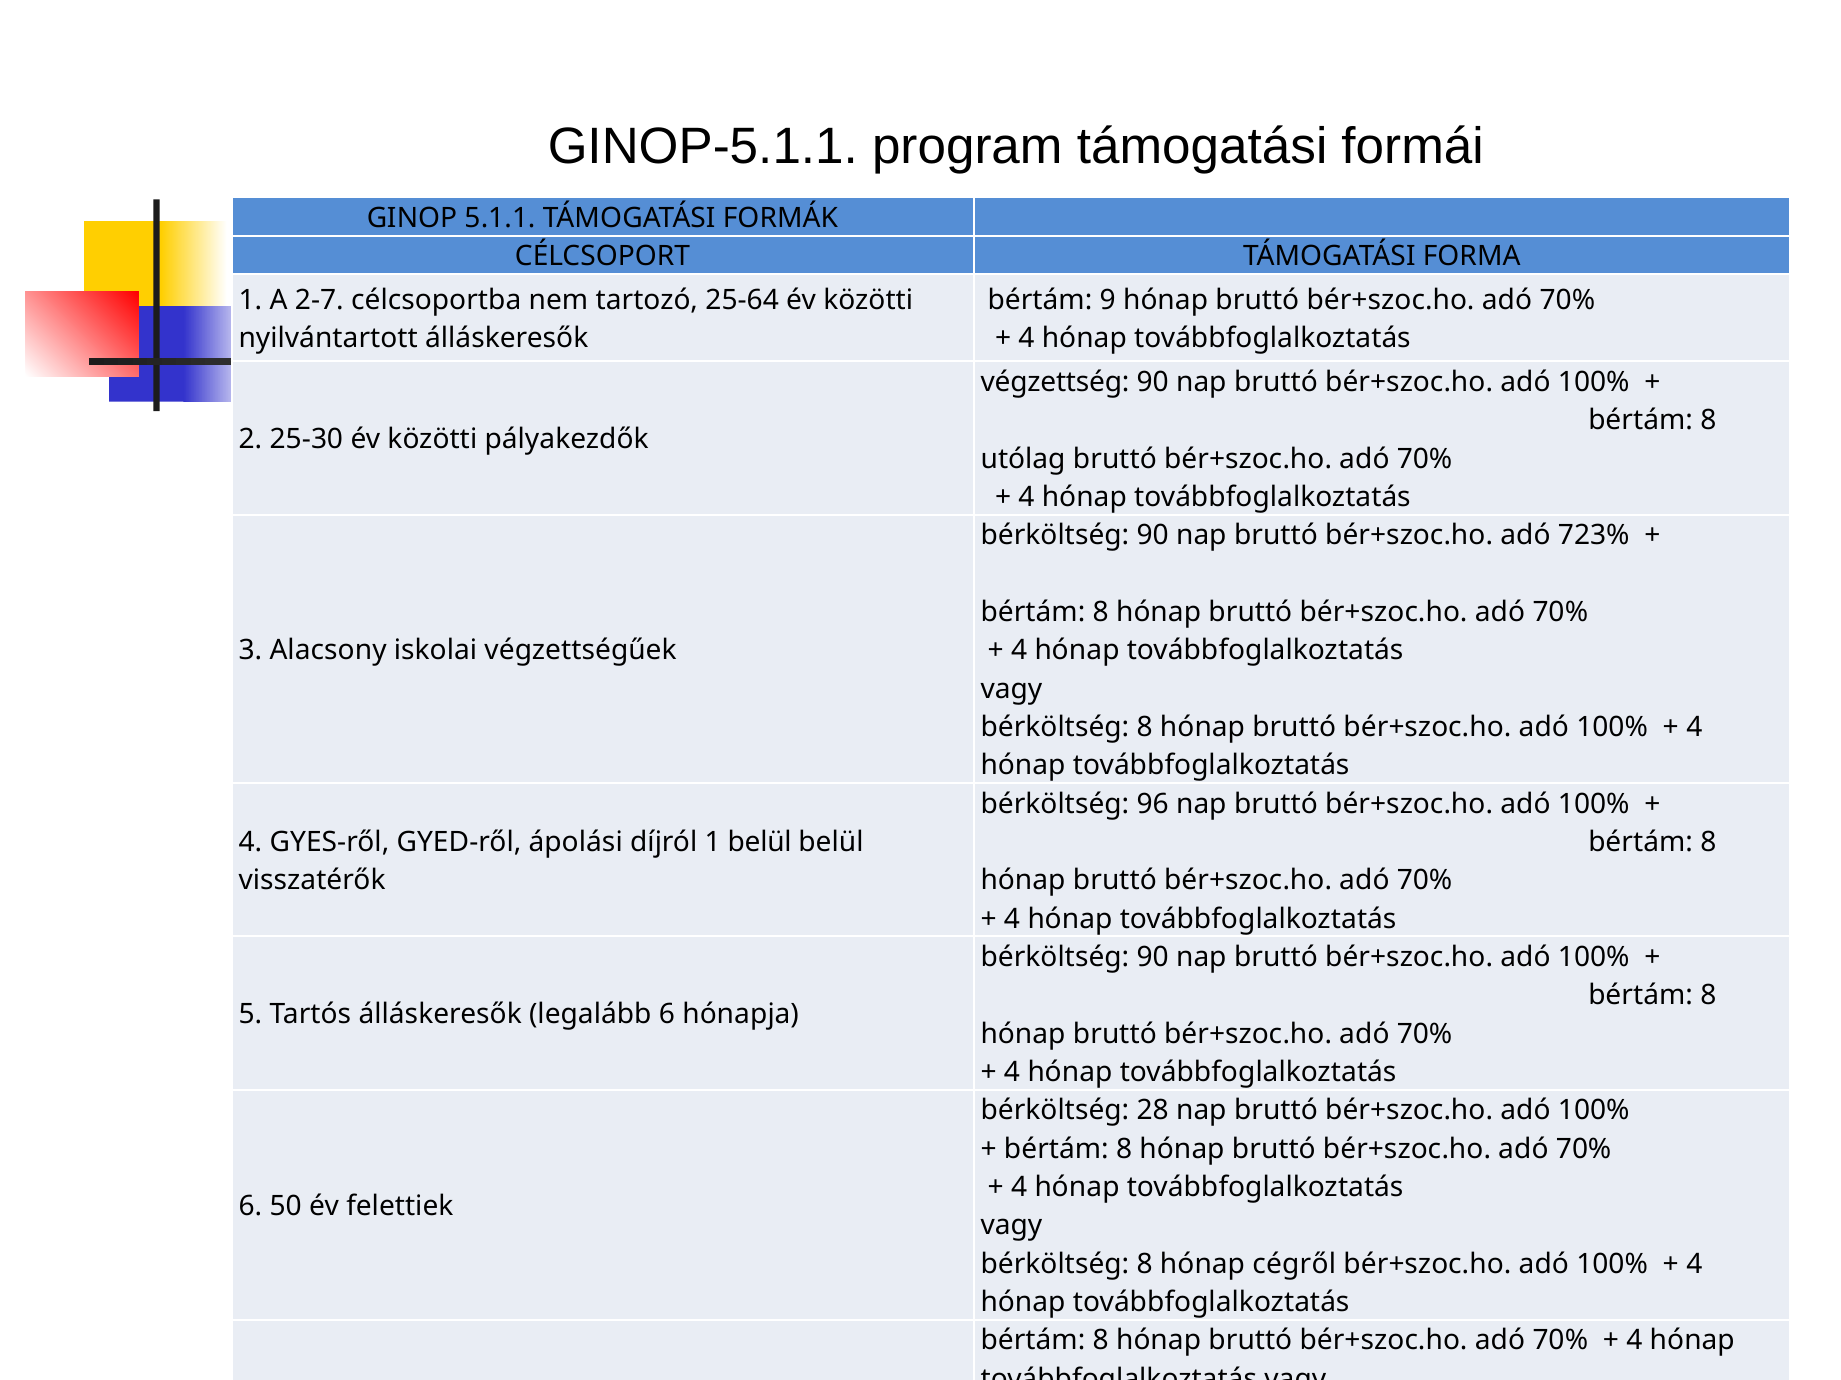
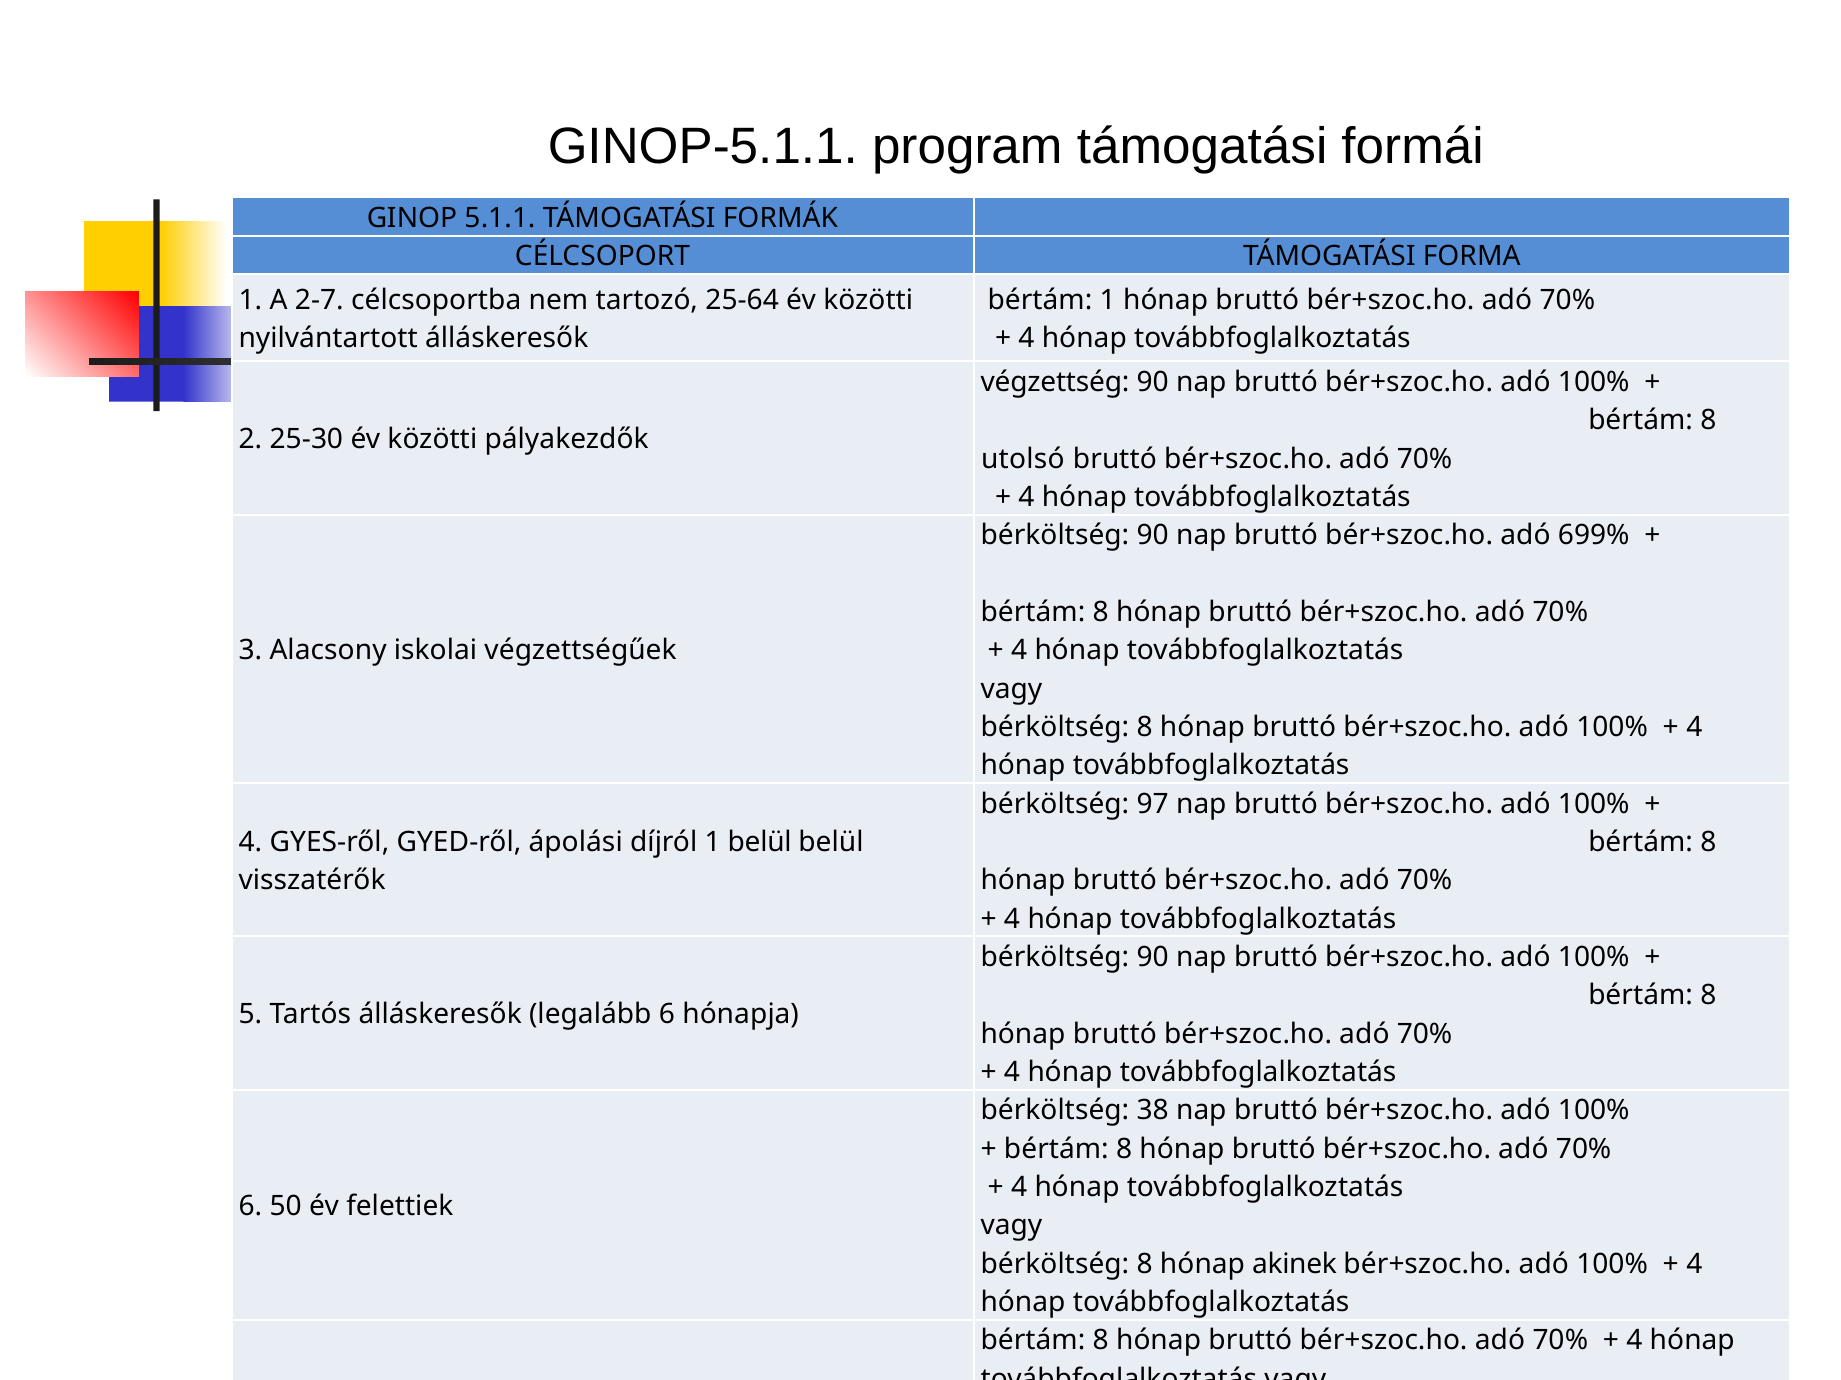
bértám 9: 9 -> 1
utólag: utólag -> utolsó
723%: 723% -> 699%
96: 96 -> 97
28: 28 -> 38
cégről: cégről -> akinek
